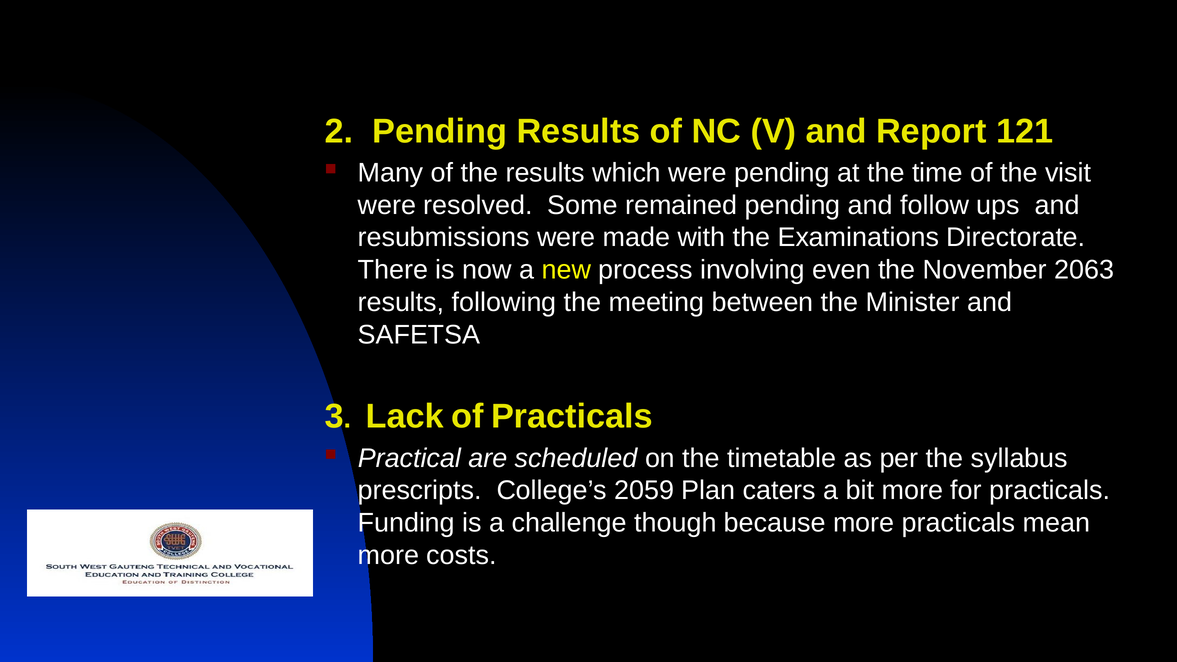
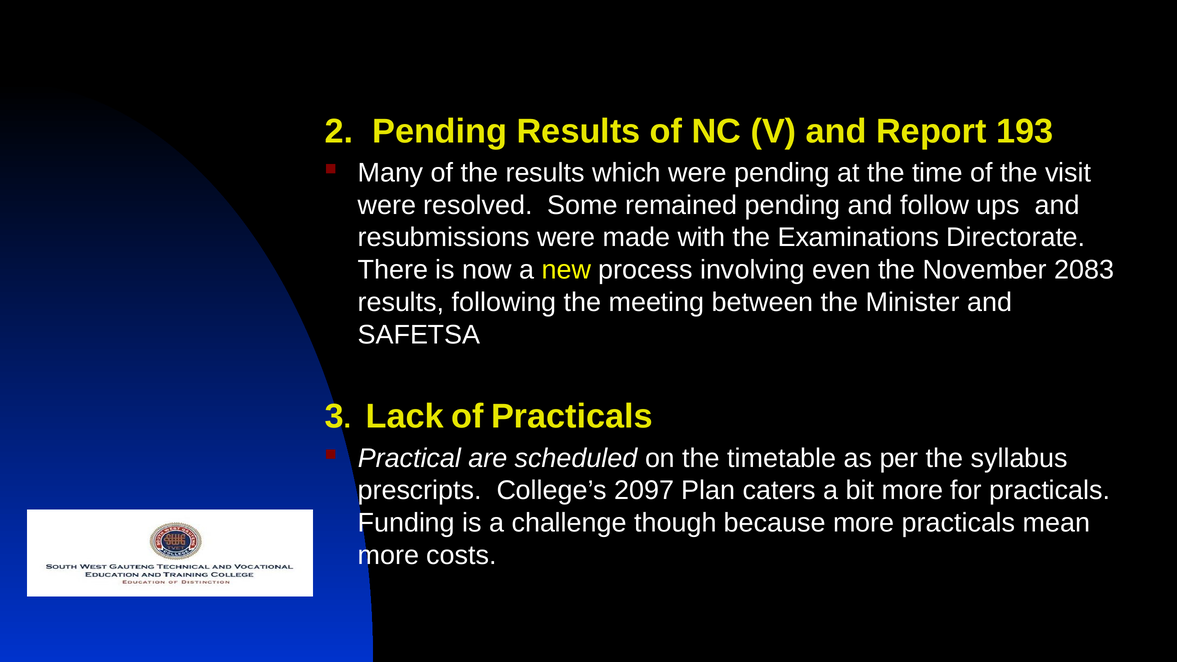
121: 121 -> 193
2063: 2063 -> 2083
2059: 2059 -> 2097
